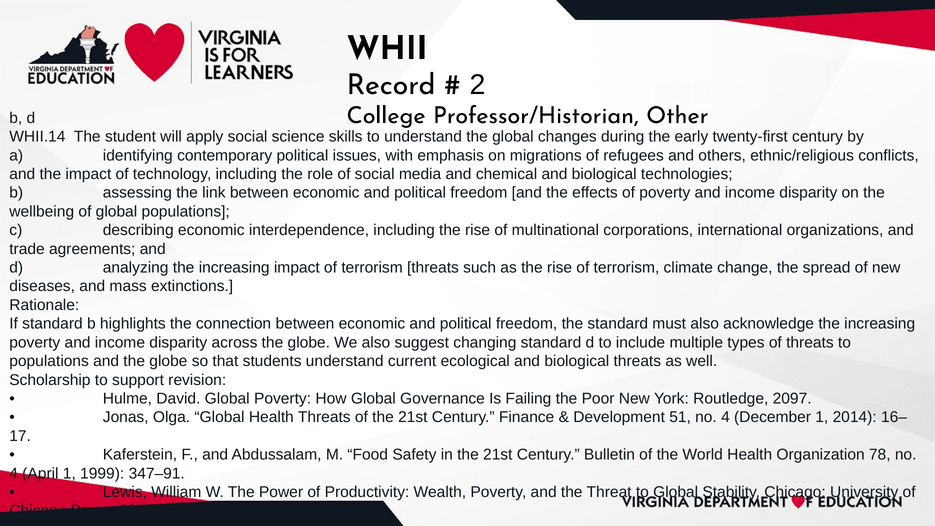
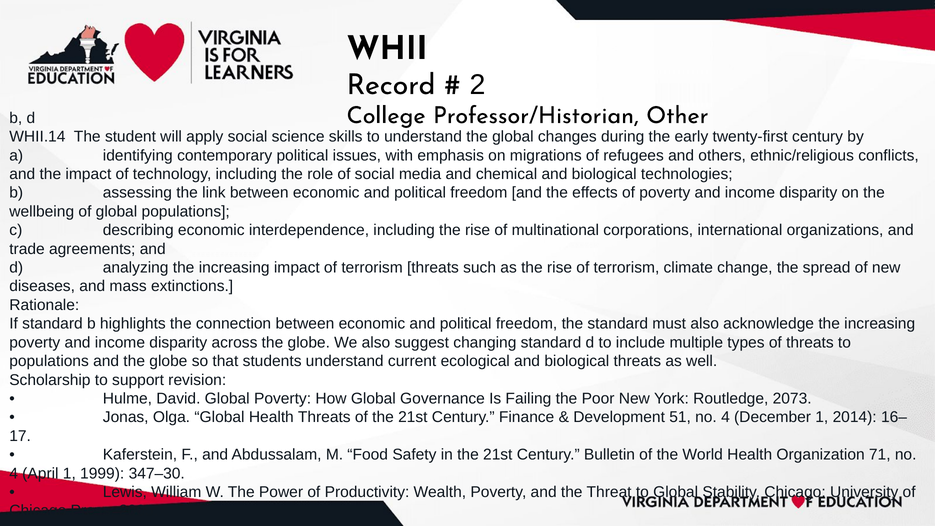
2097: 2097 -> 2073
78: 78 -> 71
347–91: 347–91 -> 347–30
